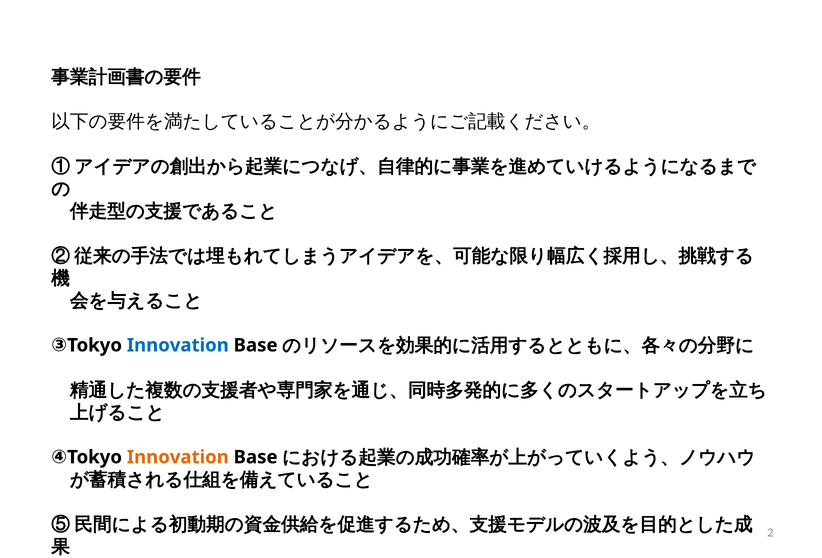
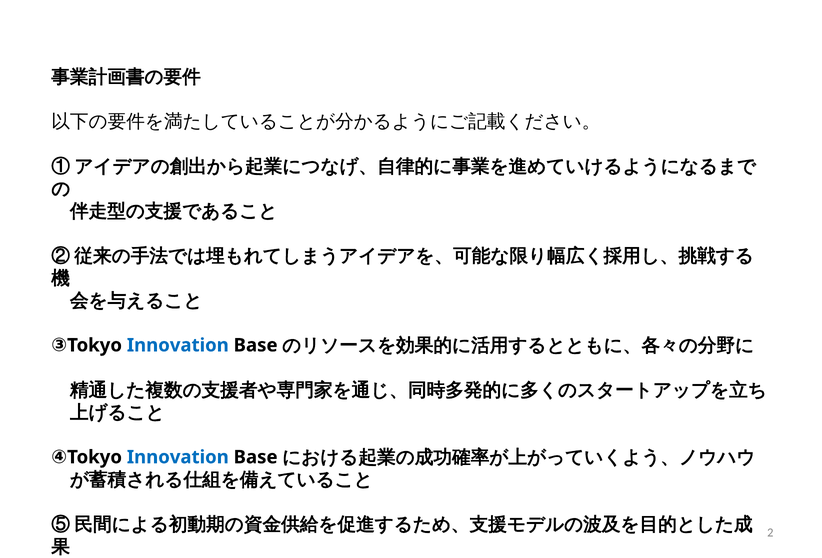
Innovation at (178, 457) colour: orange -> blue
